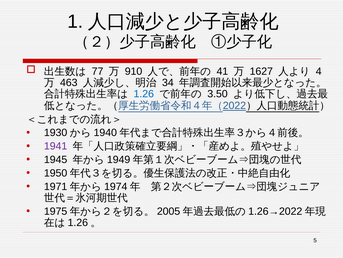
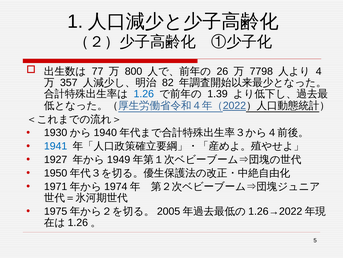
910: 910 -> 800
41: 41 -> 26
1627: 1627 -> 7798
463: 463 -> 357
34: 34 -> 82
3.50: 3.50 -> 1.39
1941 colour: purple -> blue
1945: 1945 -> 1927
